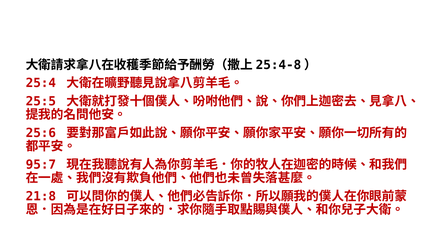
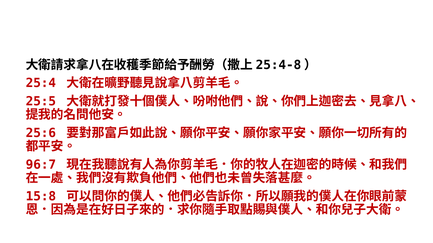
95:7: 95:7 -> 96:7
21:8: 21:8 -> 15:8
